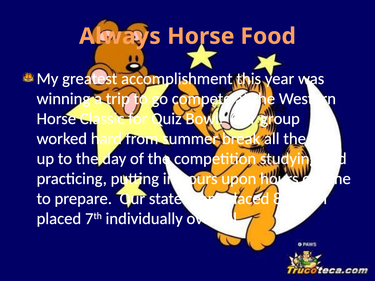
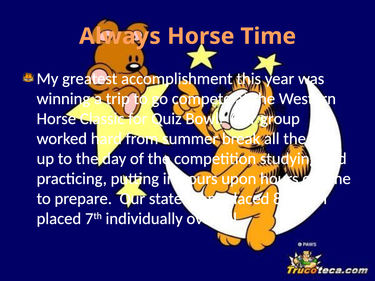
Horse Food: Food -> Time
